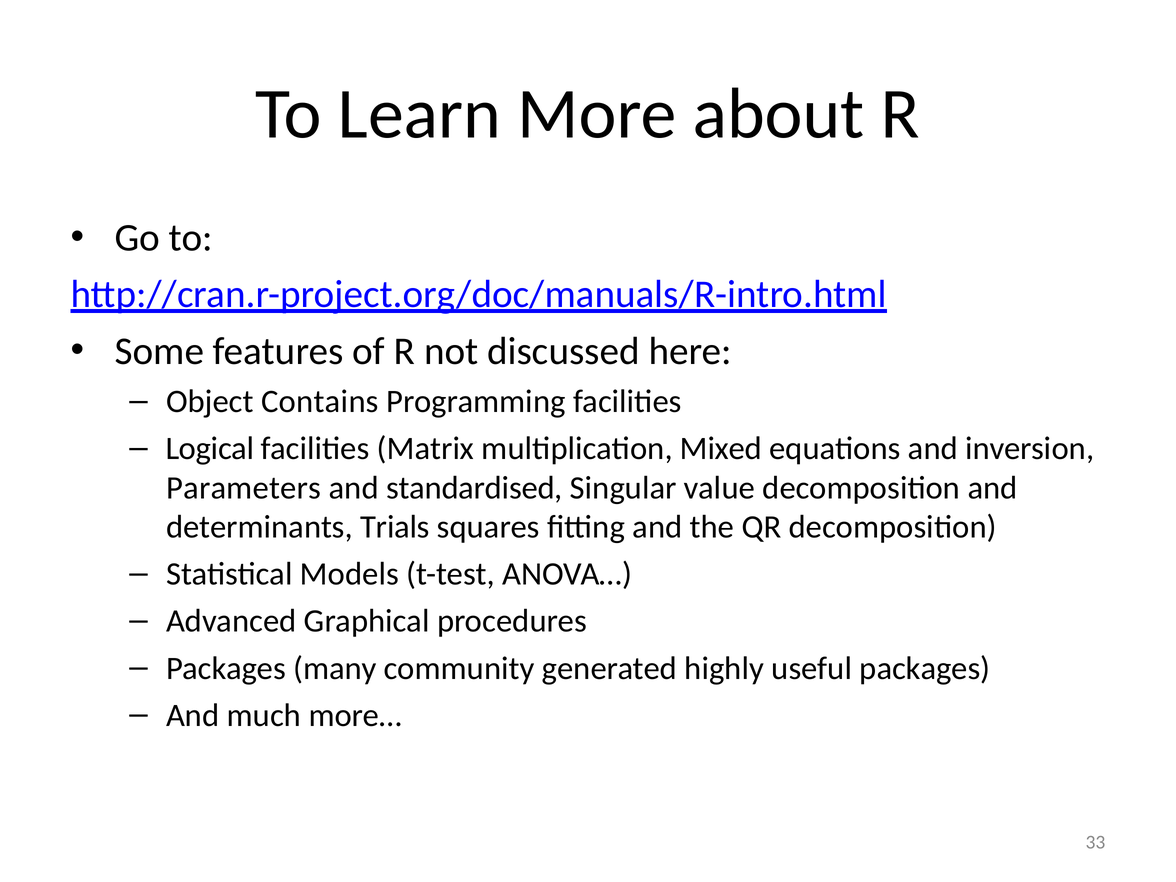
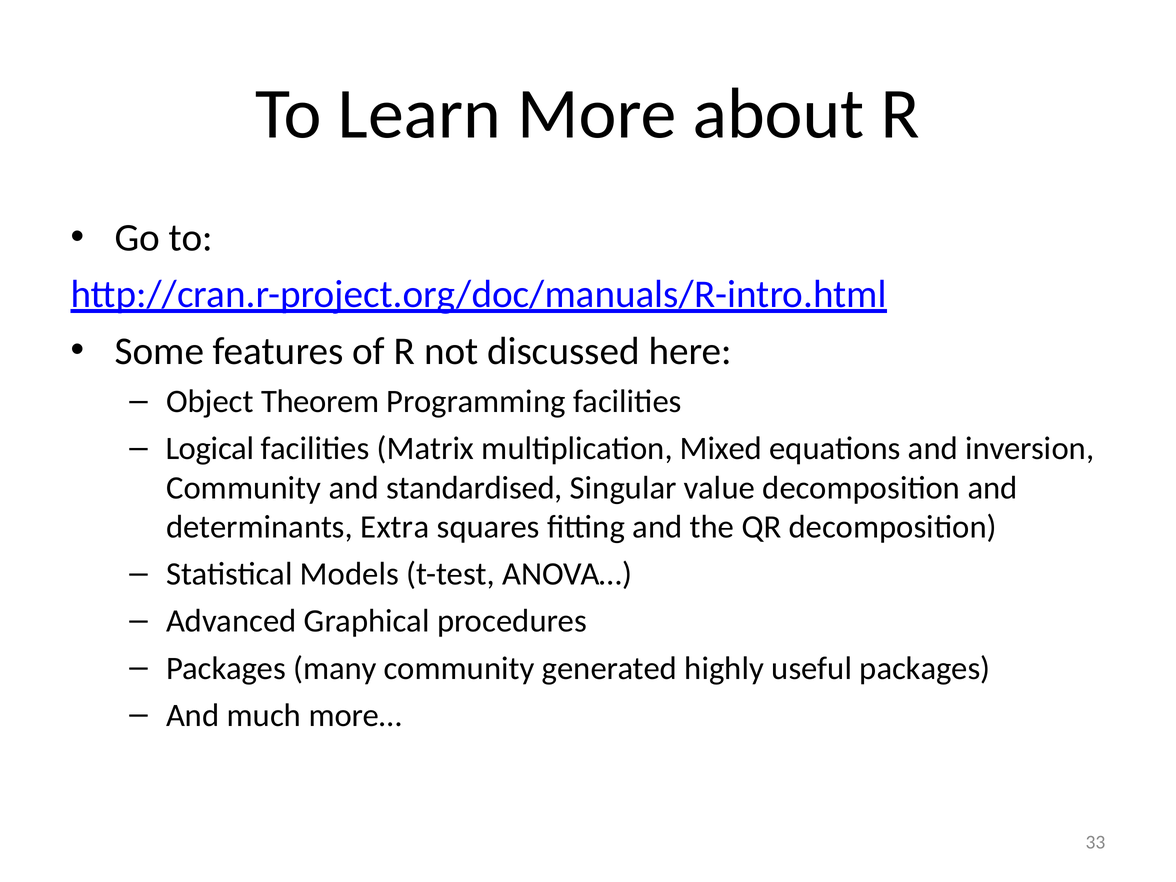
Contains: Contains -> Theorem
Parameters at (244, 488): Parameters -> Community
Trials: Trials -> Extra
